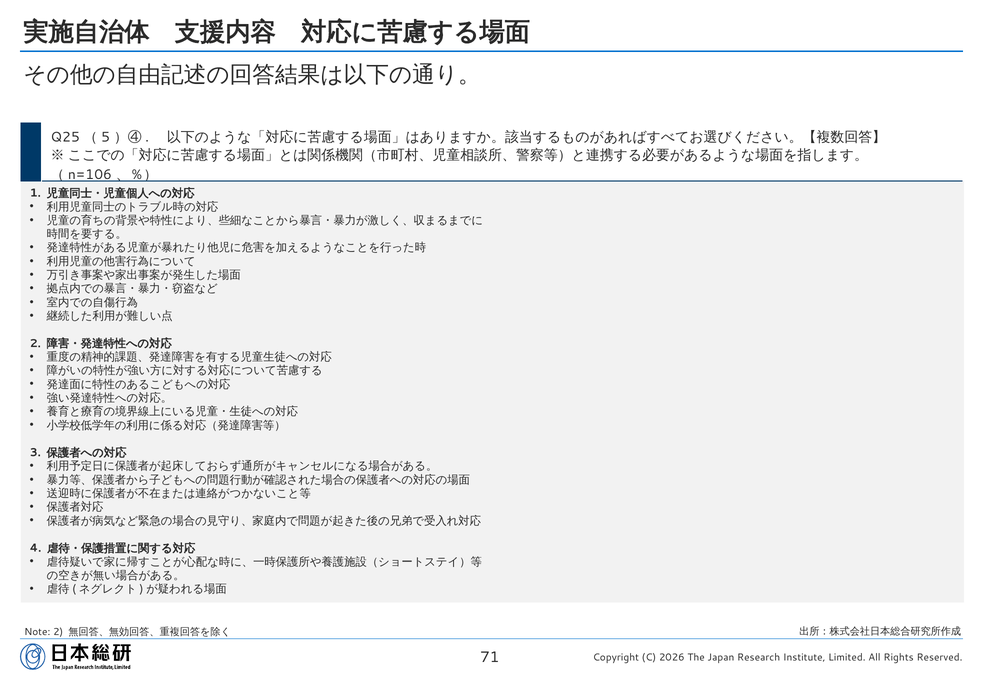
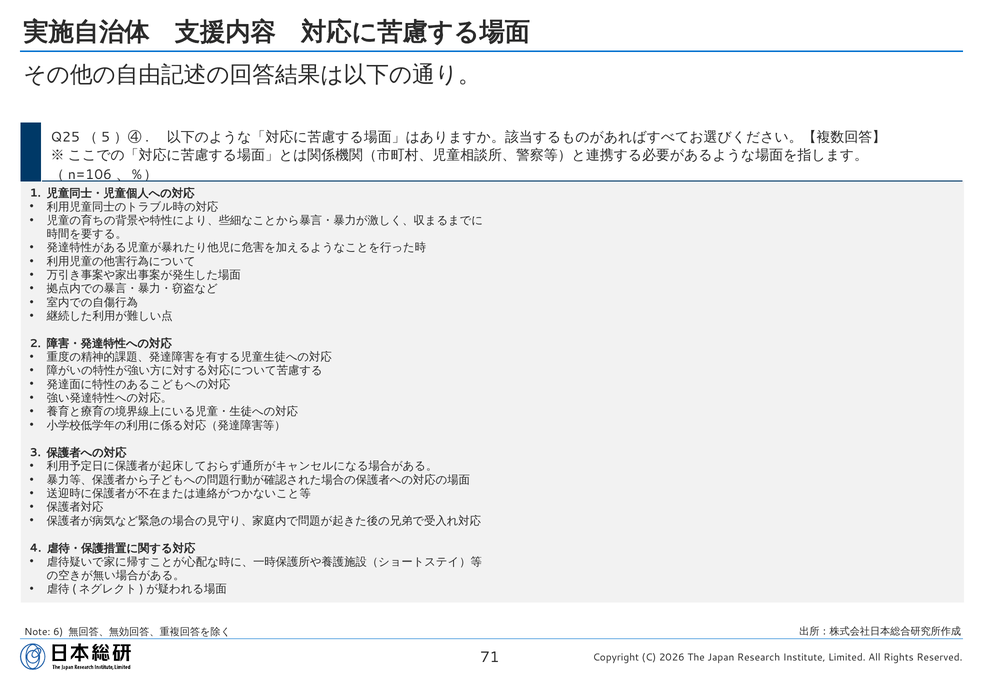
Note 2: 2 -> 6
